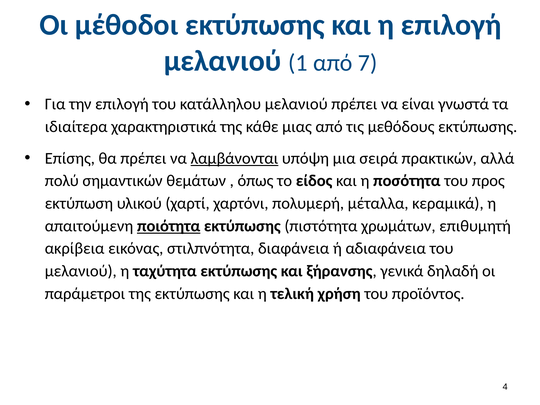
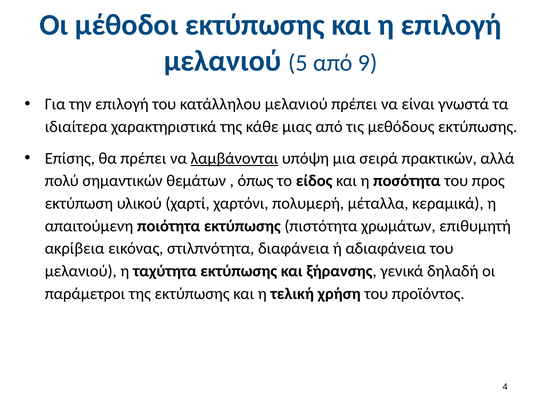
1: 1 -> 5
7: 7 -> 9
ποιότητα underline: present -> none
